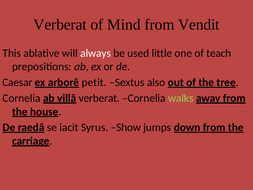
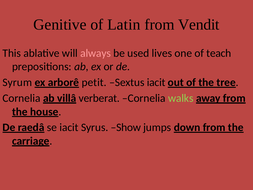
Verberat at (60, 24): Verberat -> Genitive
Mind: Mind -> Latin
always colour: white -> pink
little: little -> lives
Caesar: Caesar -> Syrum
Sextus also: also -> iacit
